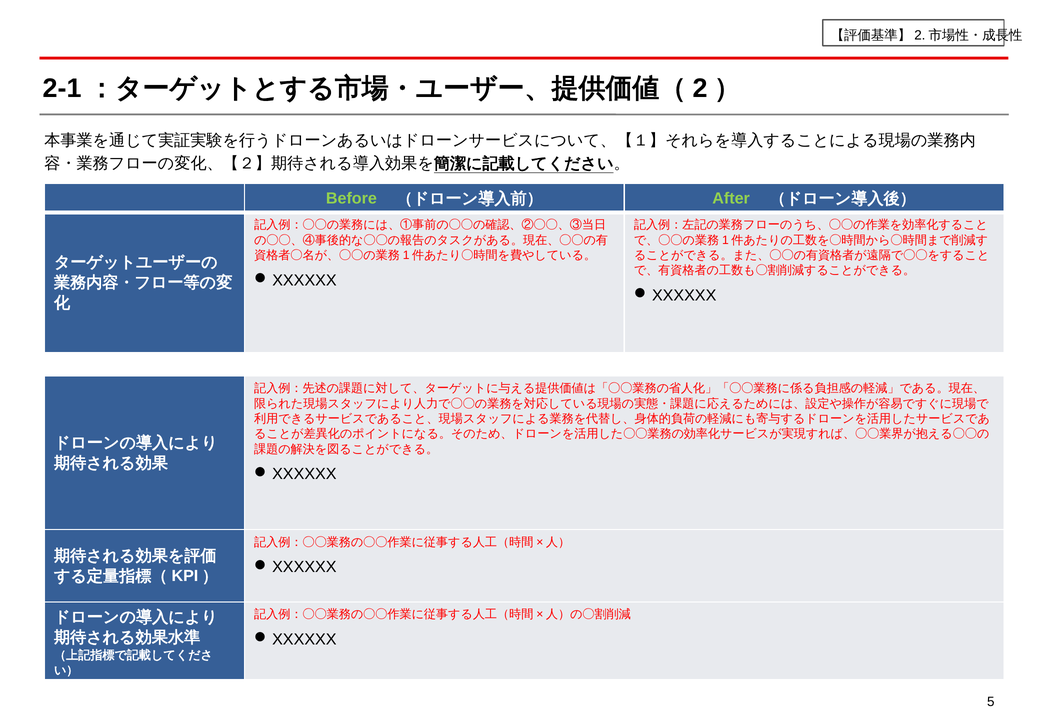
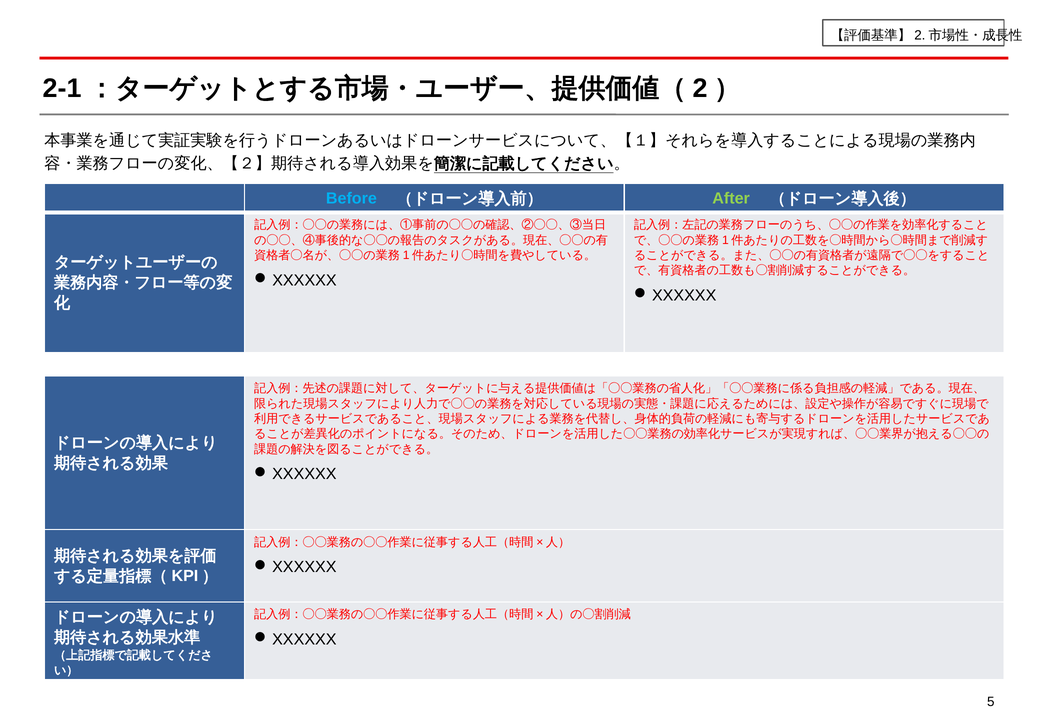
Before colour: light green -> light blue
